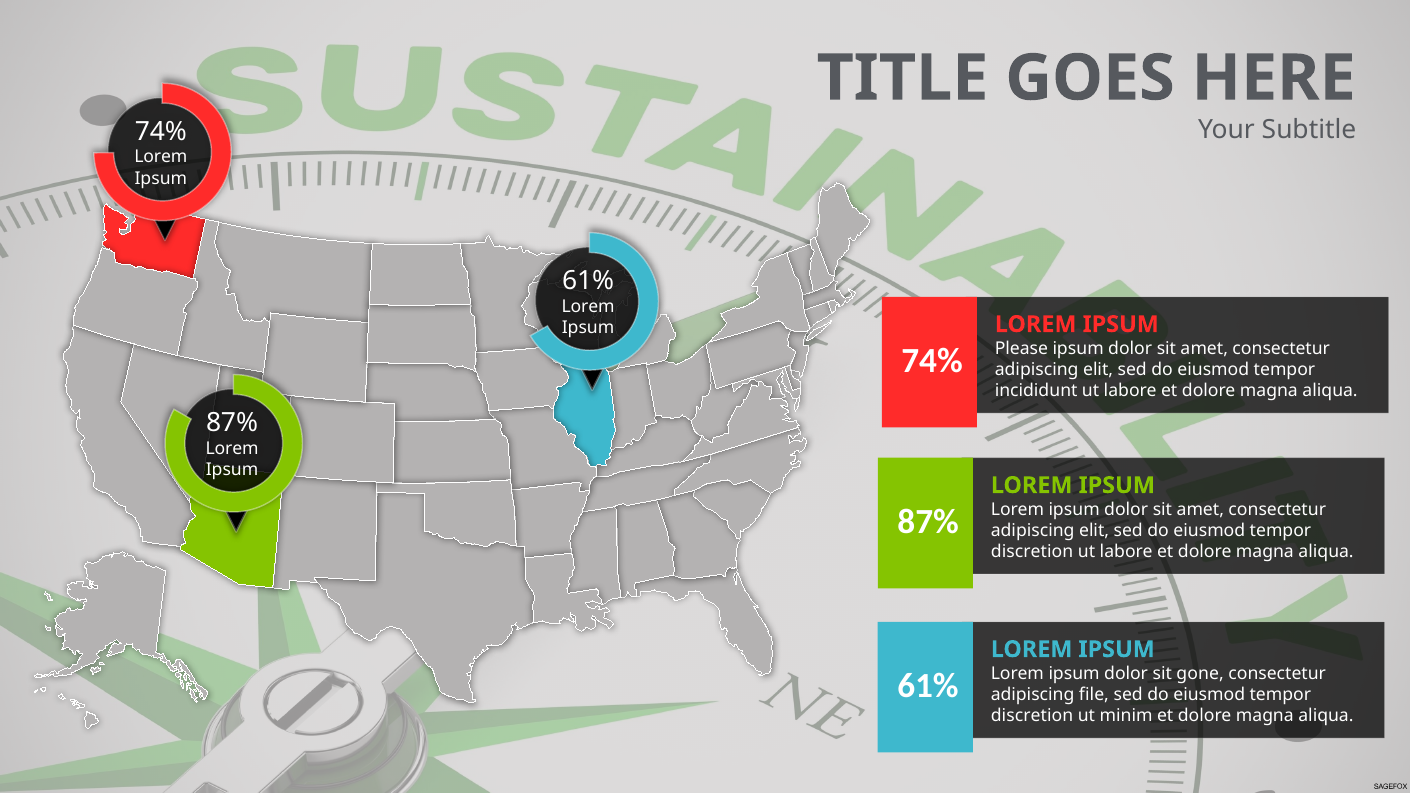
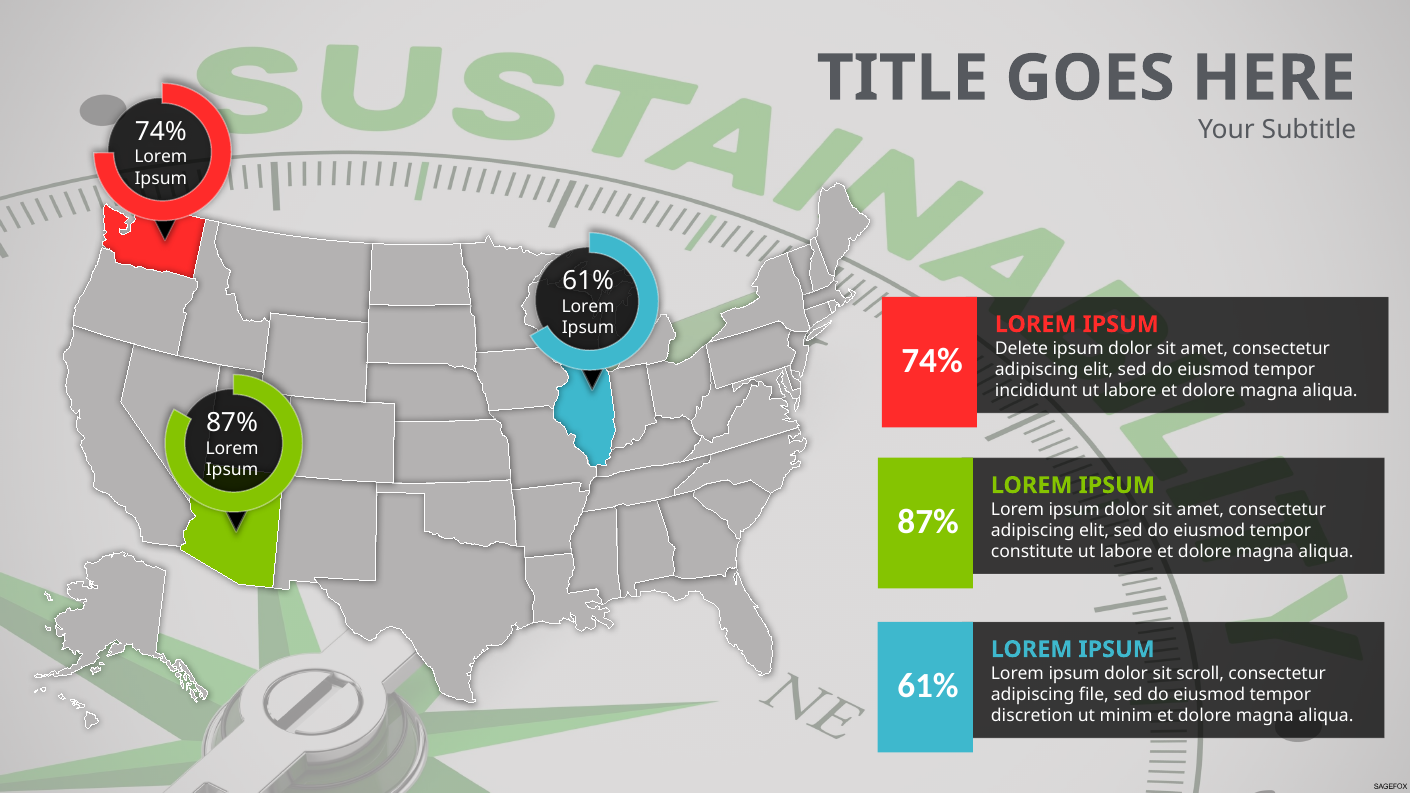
Please: Please -> Delete
discretion at (1032, 552): discretion -> constitute
gone: gone -> scroll
